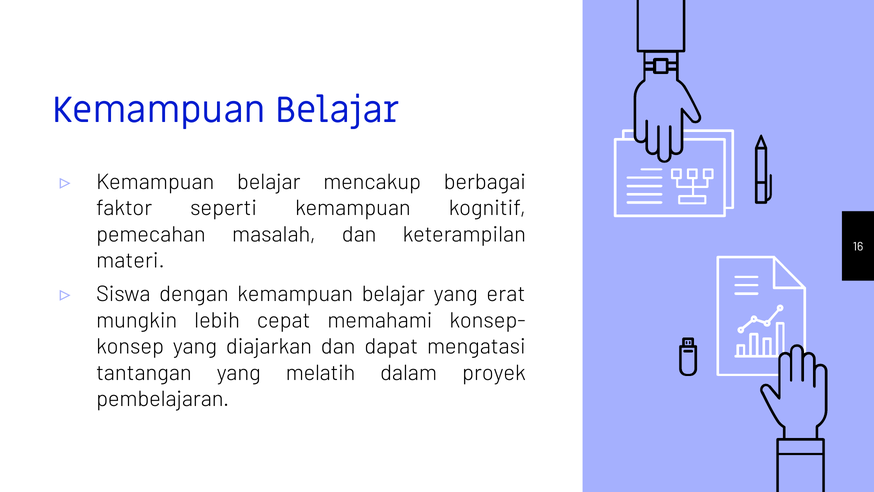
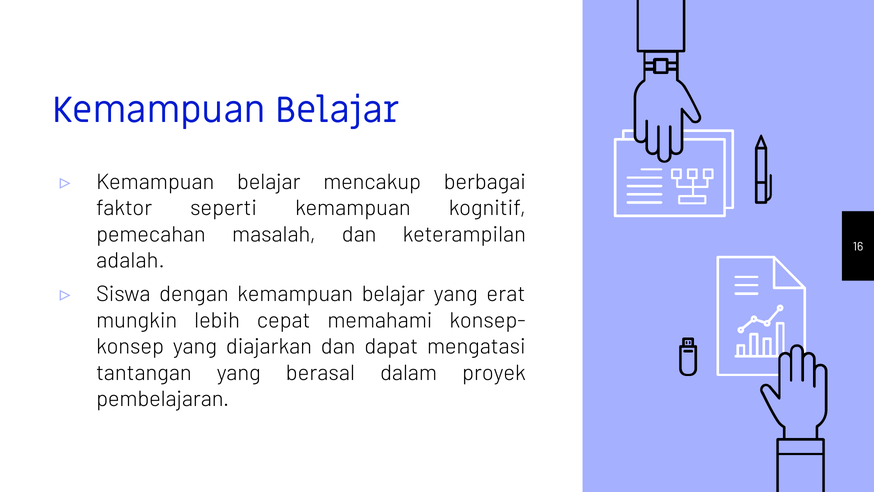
materi: materi -> adalah
melatih: melatih -> berasal
